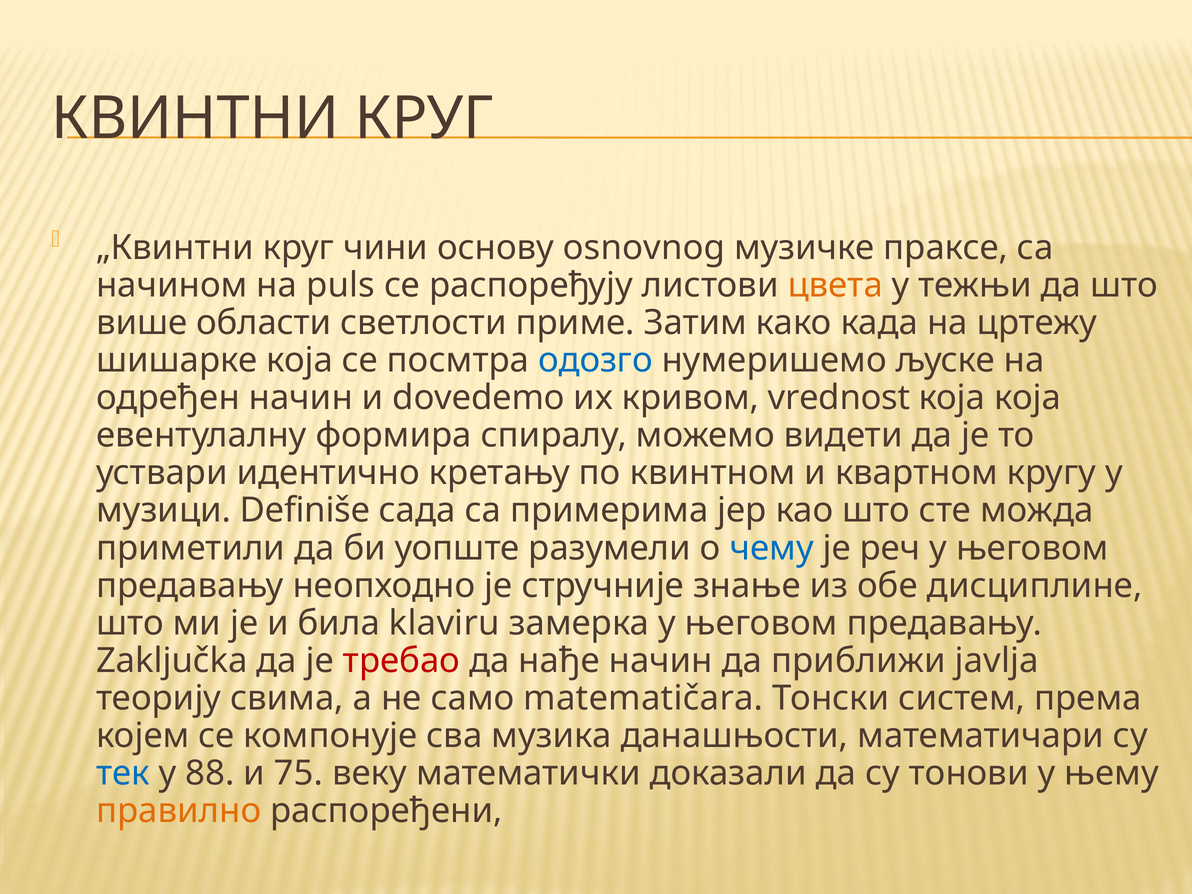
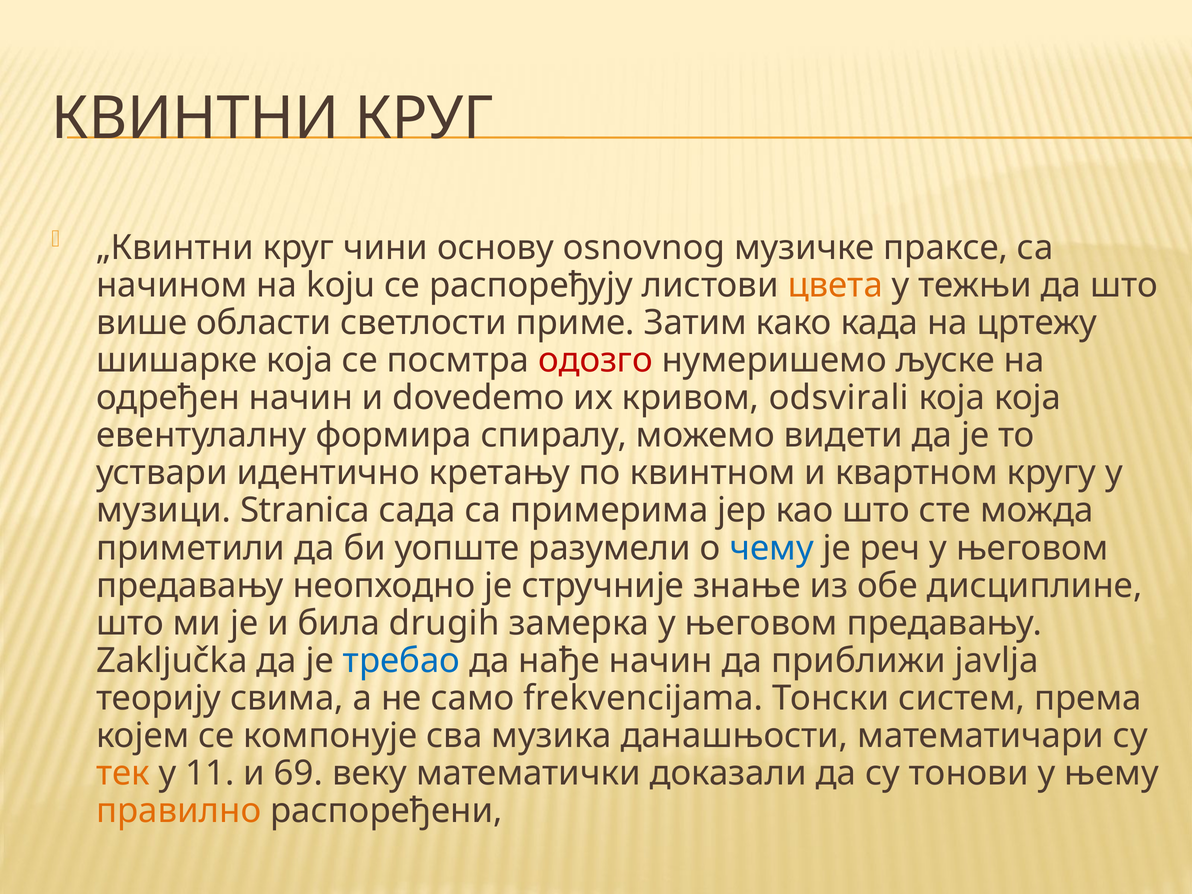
puls: puls -> koju
одозго colour: blue -> red
vrednost: vrednost -> odsvirali
Definiše: Definiše -> Stranica
klaviru: klaviru -> drugih
требао colour: red -> blue
matematičara: matematičara -> frekvencijama
тек colour: blue -> orange
88: 88 -> 11
75: 75 -> 69
